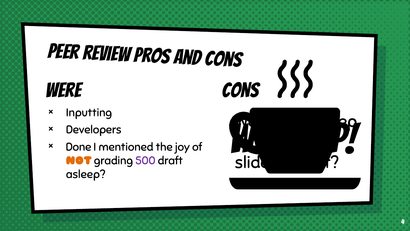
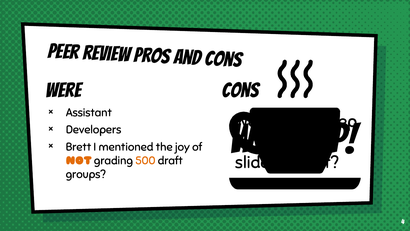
Inputting: Inputting -> Assistant
Done: Done -> Brett
500 colour: purple -> orange
asleep at (86, 174): asleep -> groups
